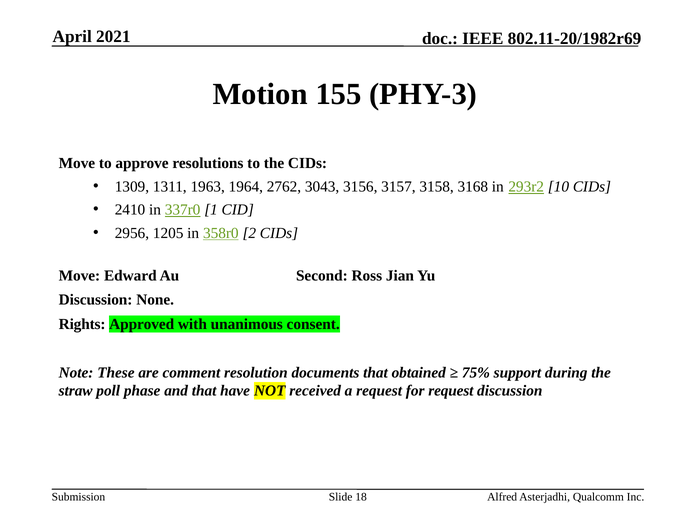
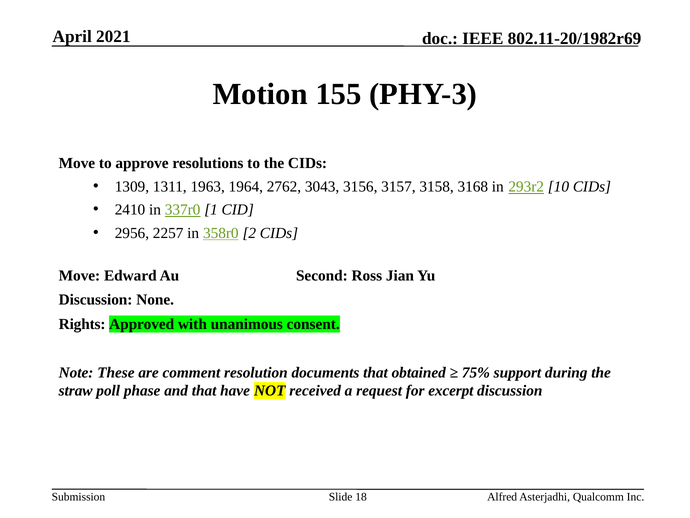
1205: 1205 -> 2257
for request: request -> excerpt
